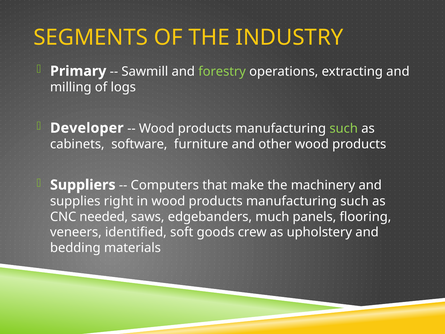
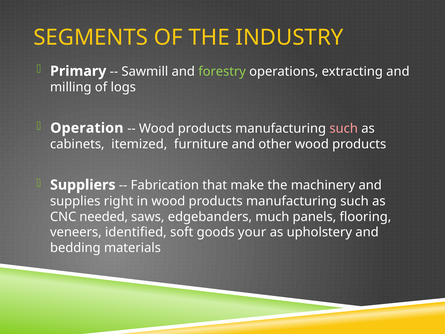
Developer: Developer -> Operation
such at (344, 128) colour: light green -> pink
software: software -> itemized
Computers: Computers -> Fabrication
crew: crew -> your
